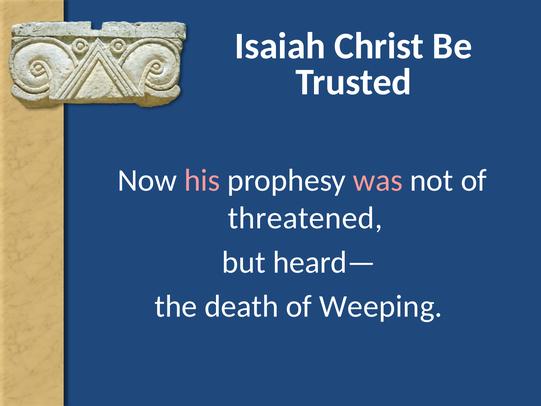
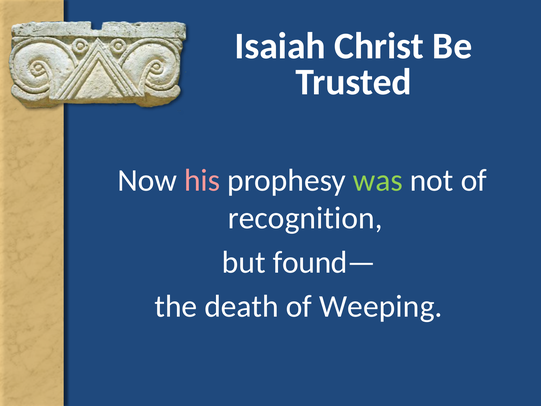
was colour: pink -> light green
threatened: threatened -> recognition
heard—: heard— -> found—
